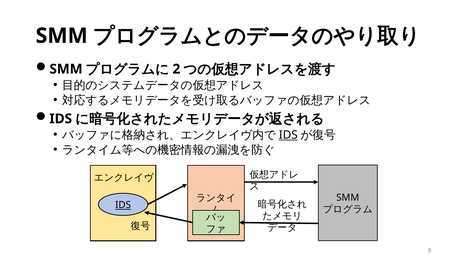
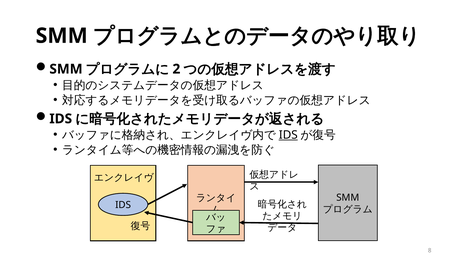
IDS at (123, 205) underline: present -> none
